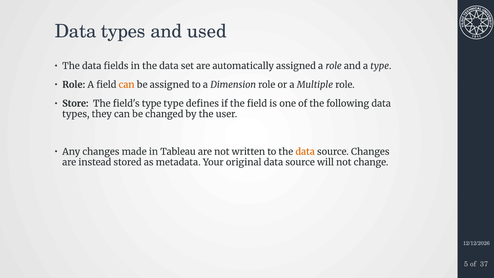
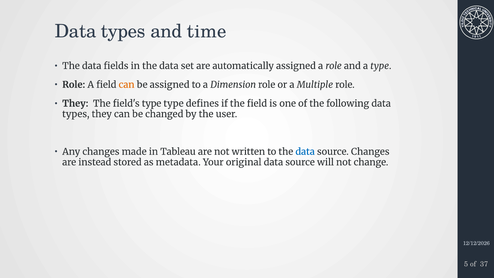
used: used -> time
Store at (75, 104): Store -> They
data at (305, 152) colour: orange -> blue
